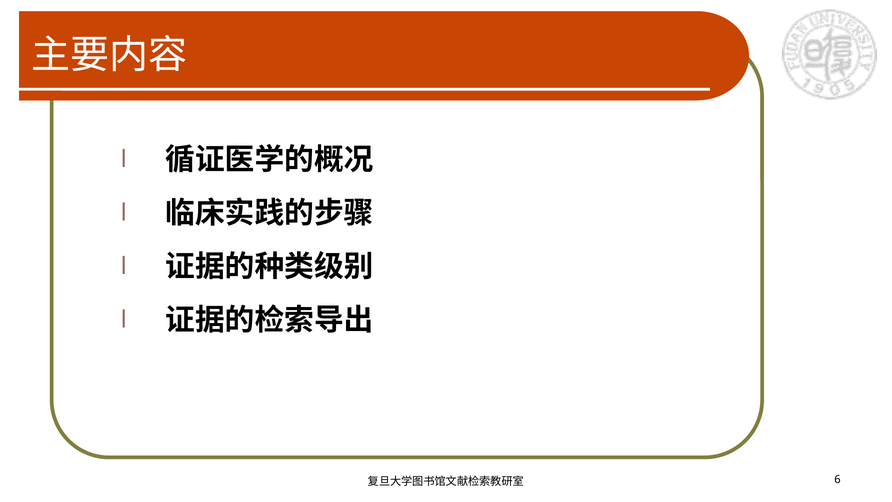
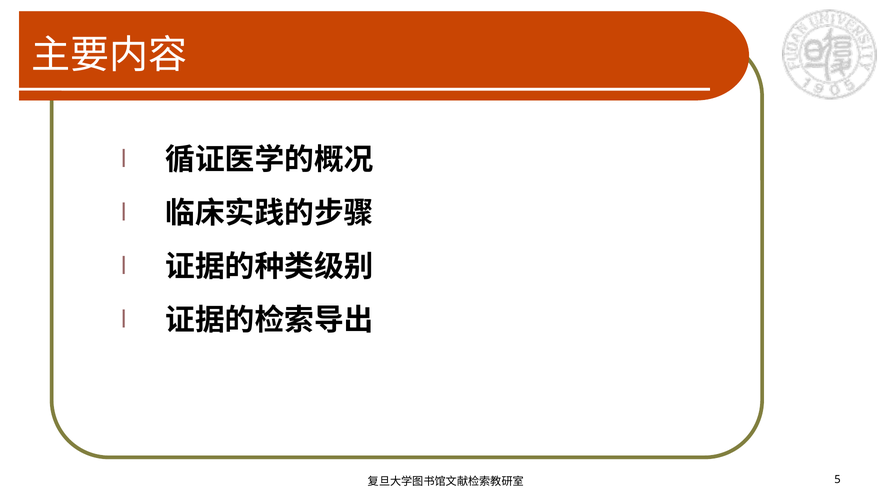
6: 6 -> 5
